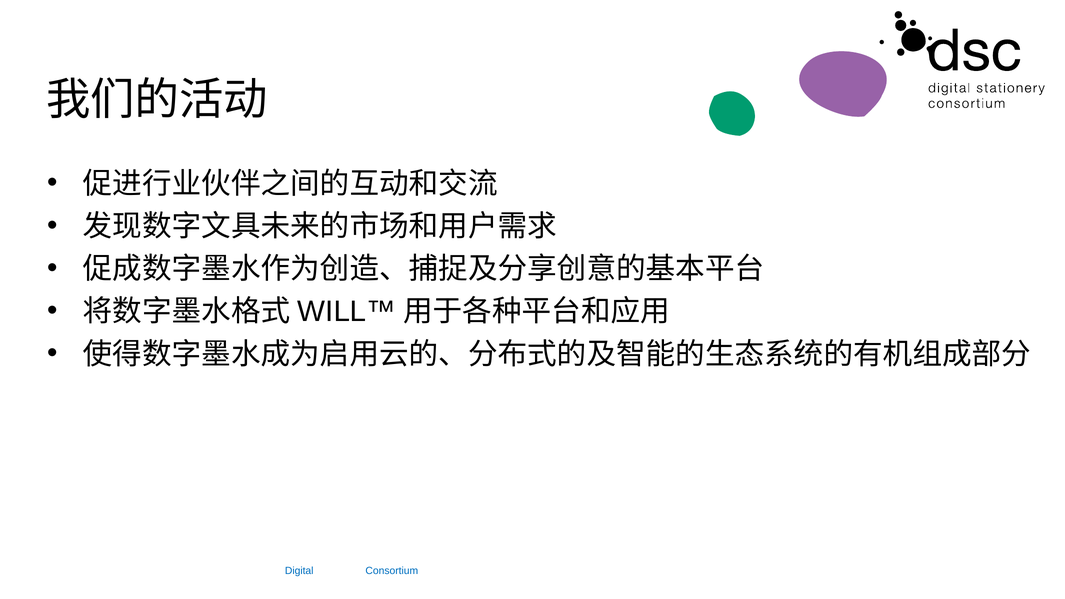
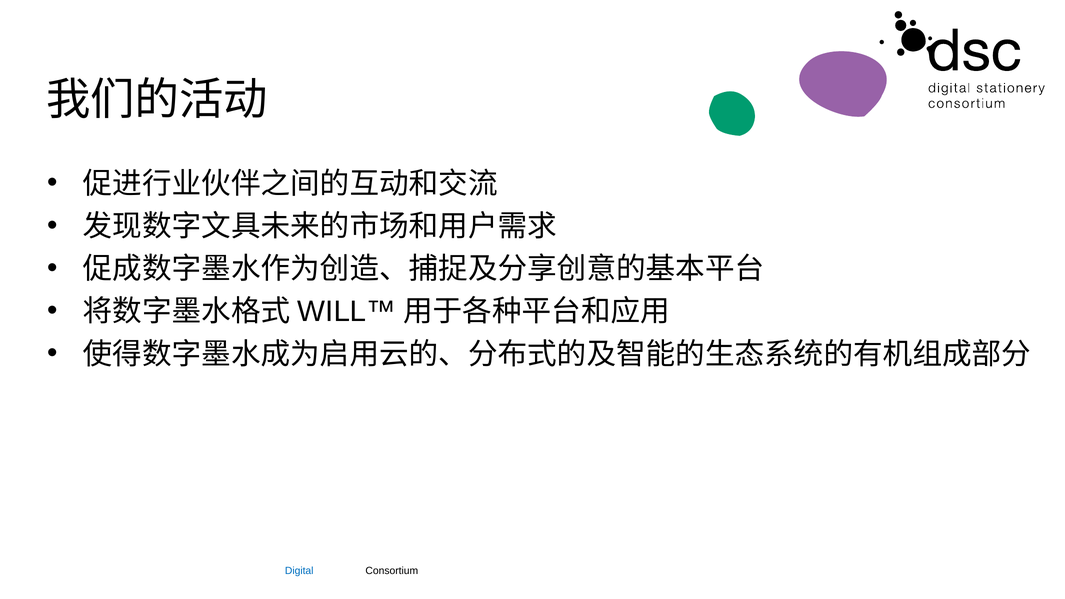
Consortium colour: blue -> black
